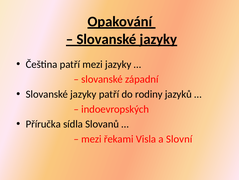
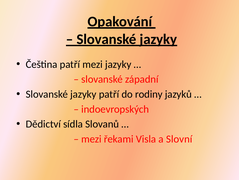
Příručka: Příručka -> Dědictví
